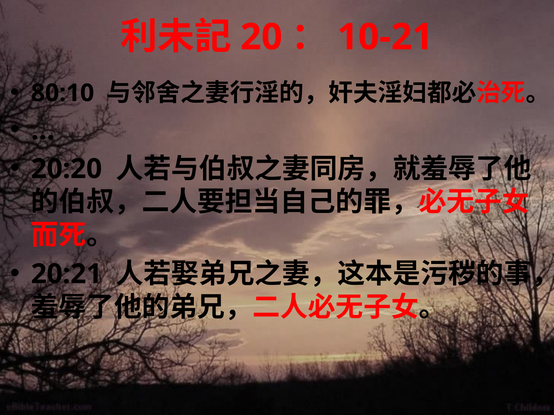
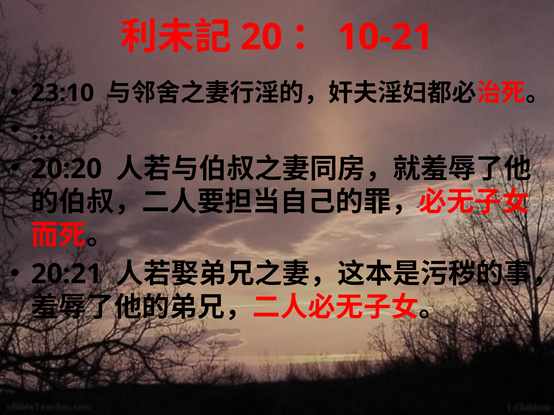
80:10: 80:10 -> 23:10
